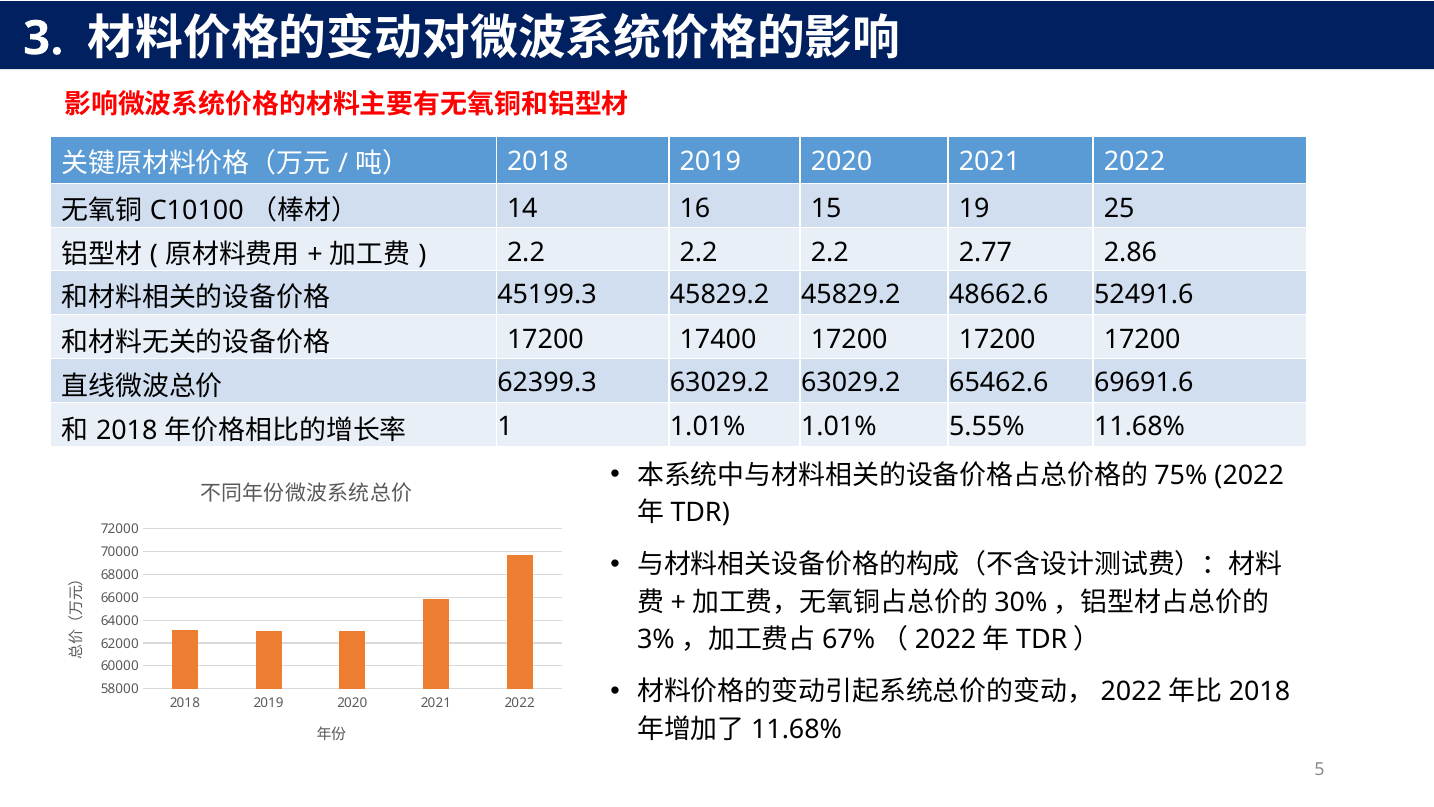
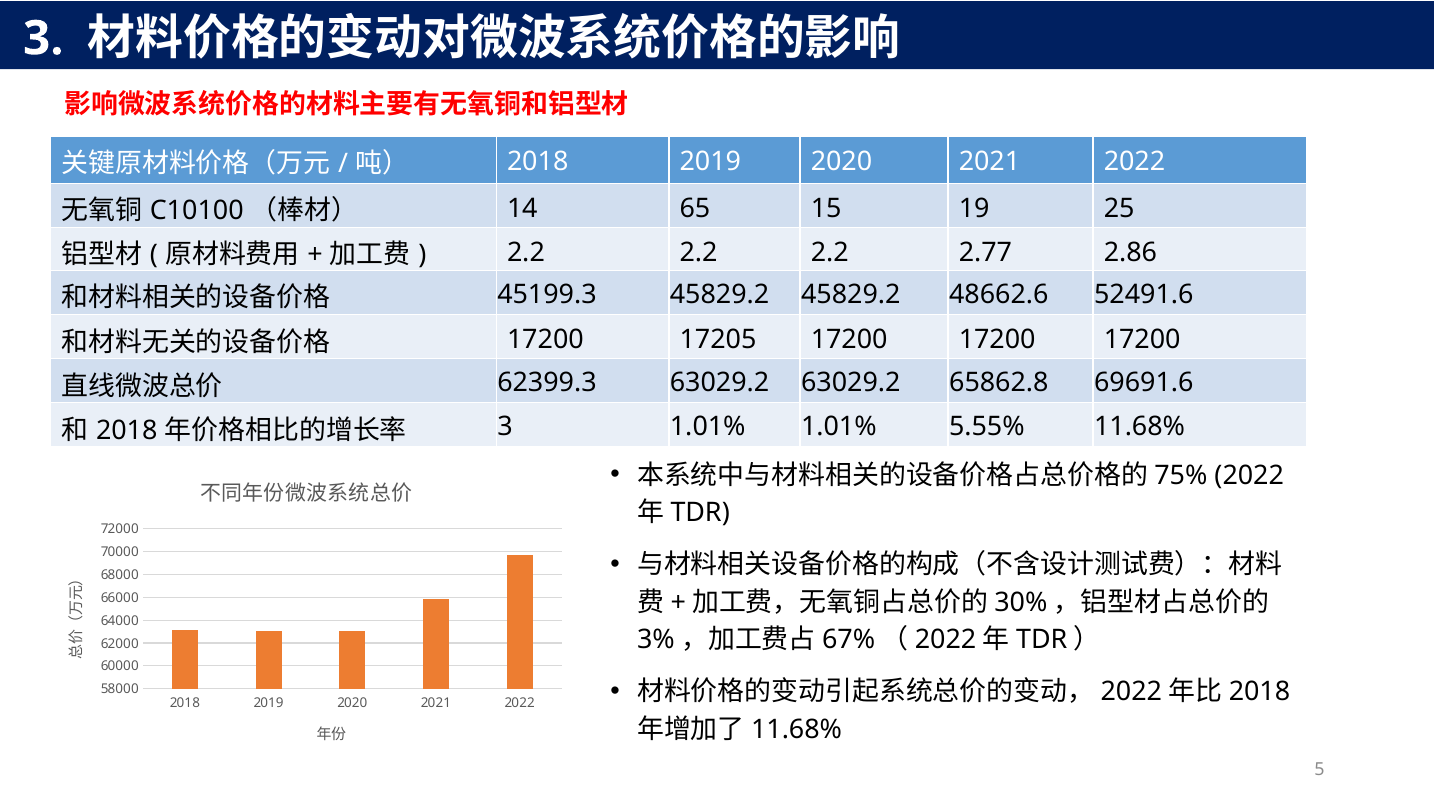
16: 16 -> 65
17400: 17400 -> 17205
65462.6: 65462.6 -> 65862.8
1 at (505, 427): 1 -> 3
